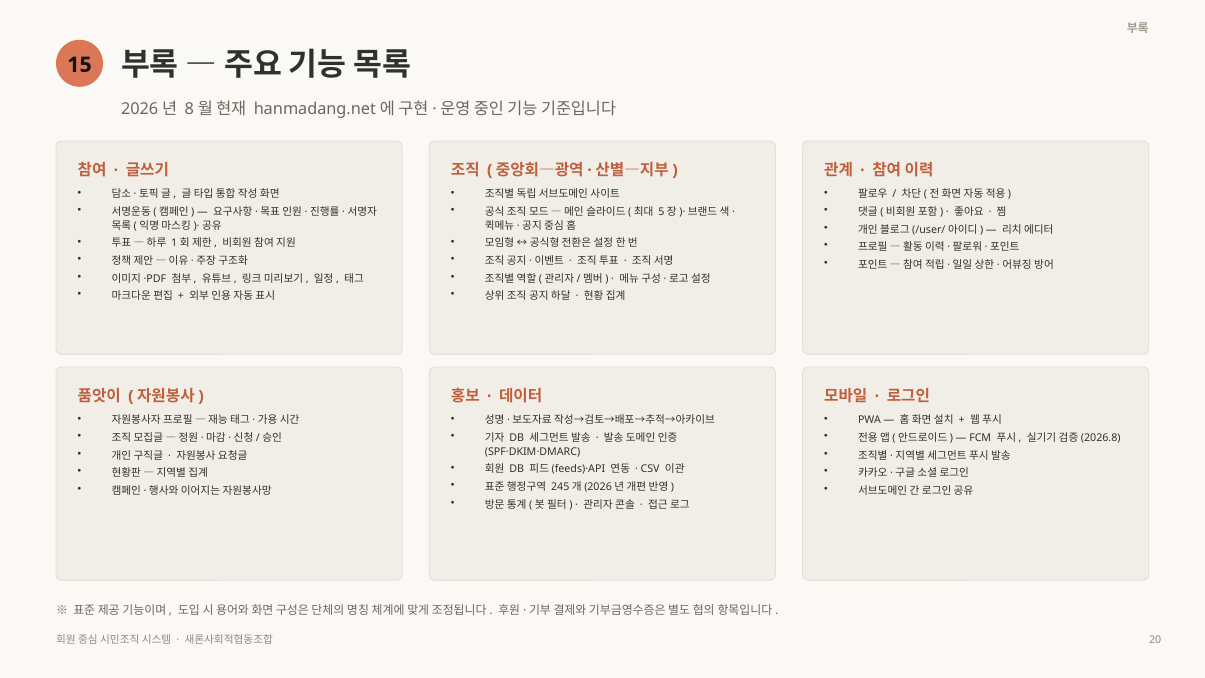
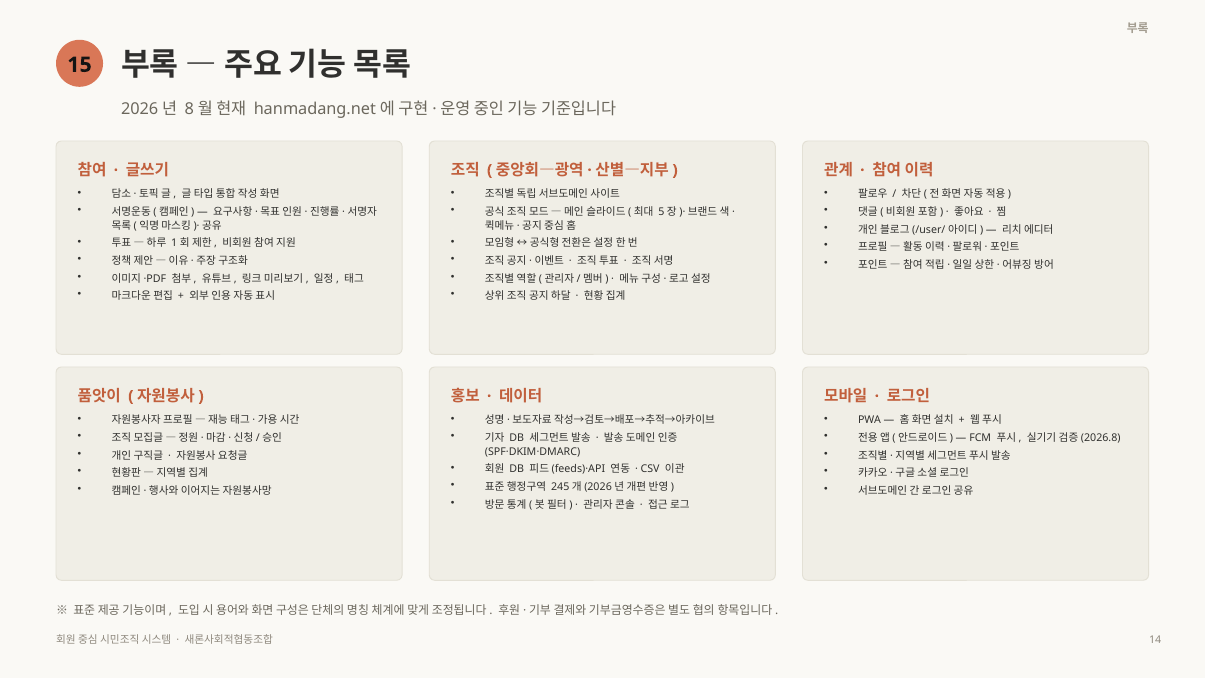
20: 20 -> 14
